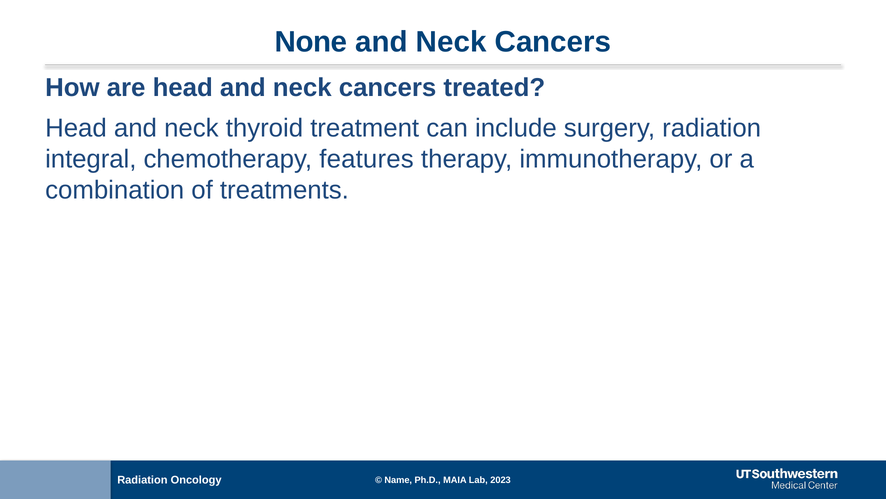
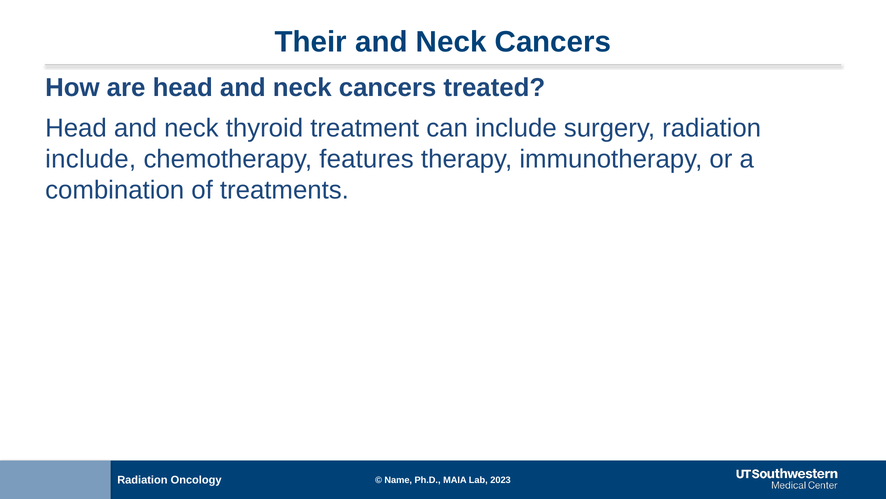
None: None -> Their
integral at (91, 159): integral -> include
